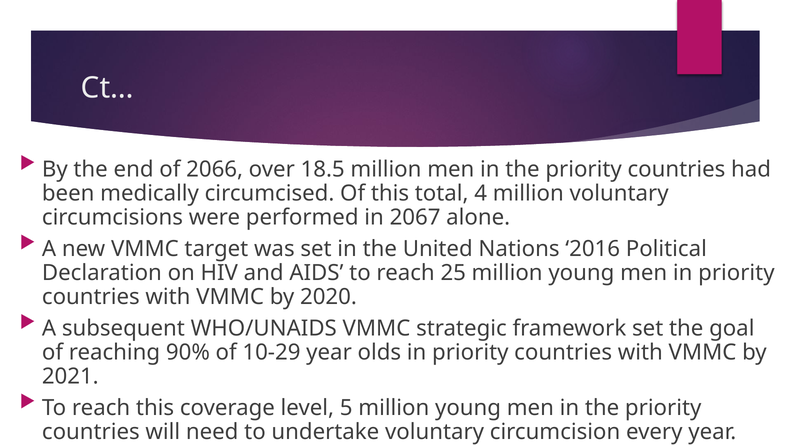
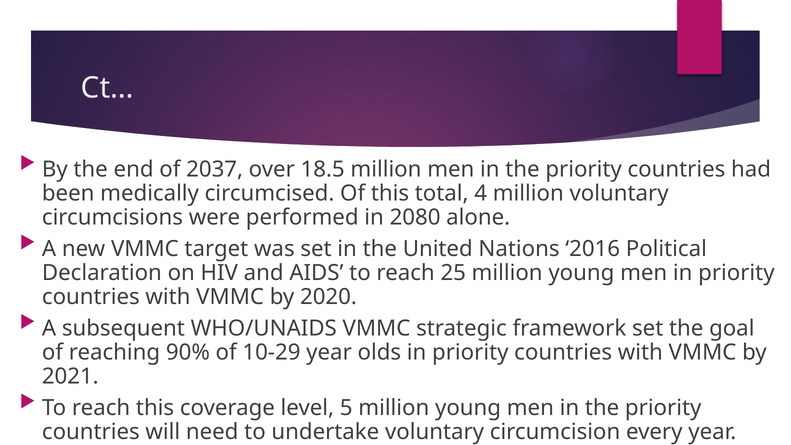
2066: 2066 -> 2037
2067: 2067 -> 2080
